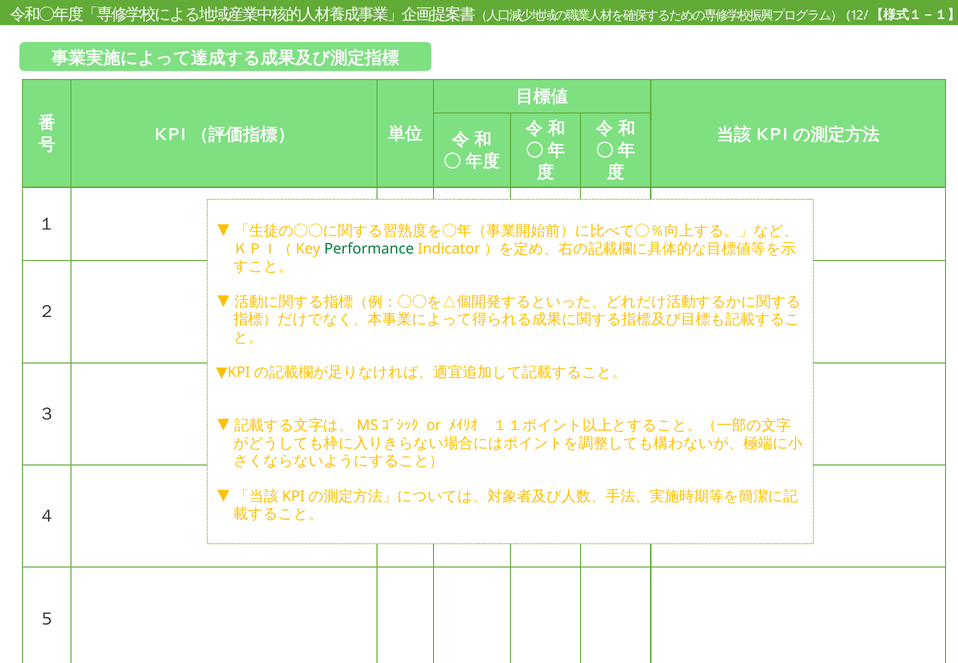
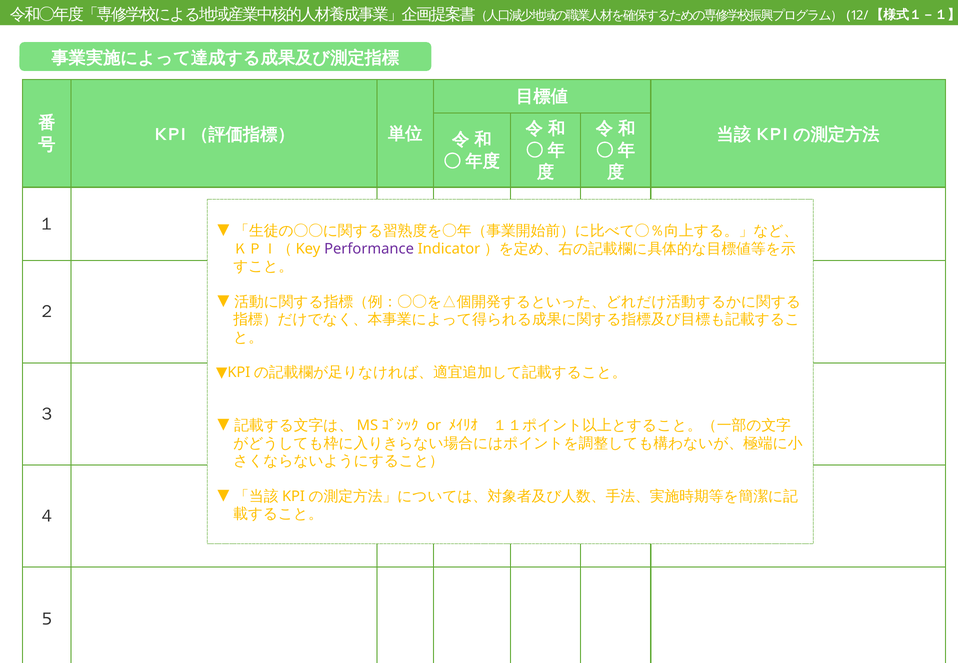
Performance colour: green -> purple
